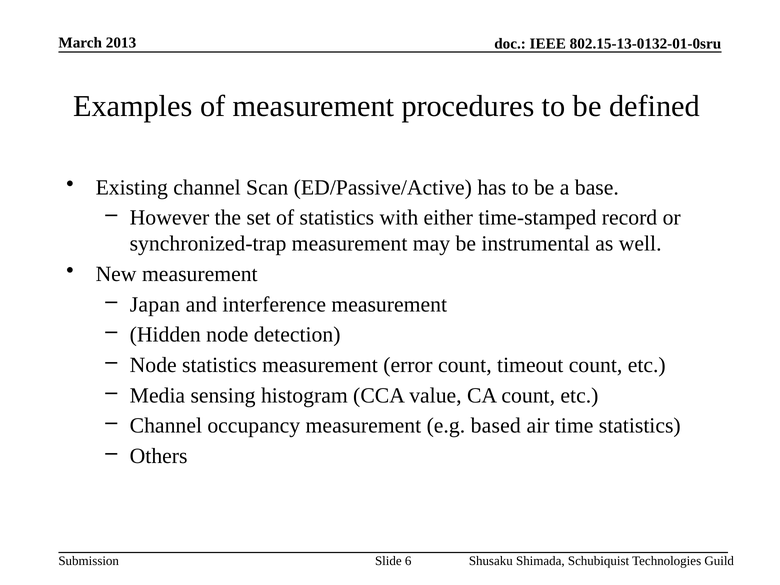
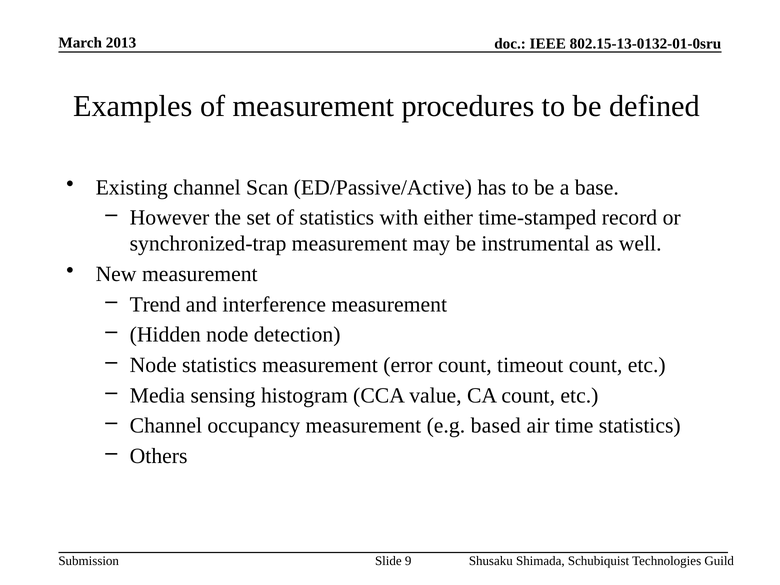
Japan: Japan -> Trend
6: 6 -> 9
